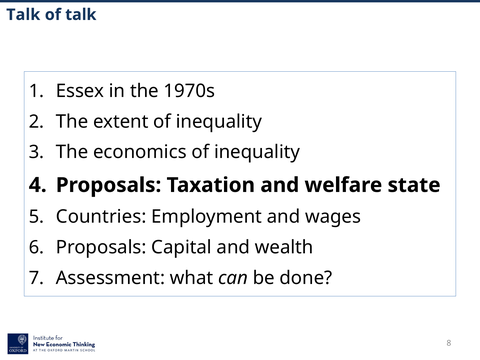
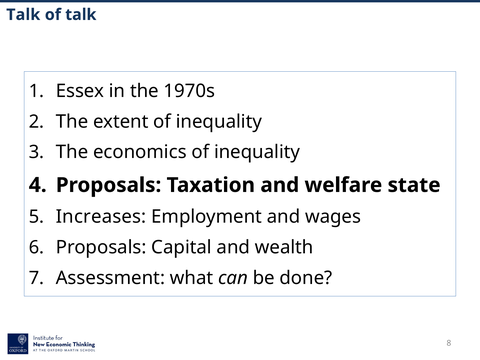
Countries: Countries -> Increases
